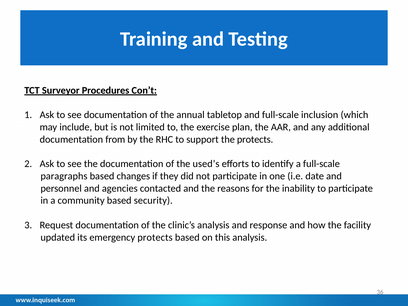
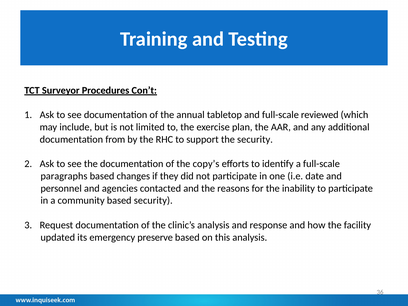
inclusion: inclusion -> reviewed
the protects: protects -> security
used’s: used’s -> copy’s
emergency protects: protects -> preserve
